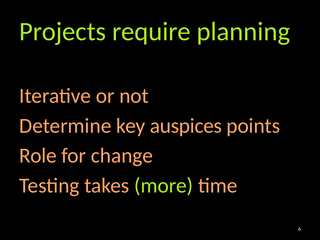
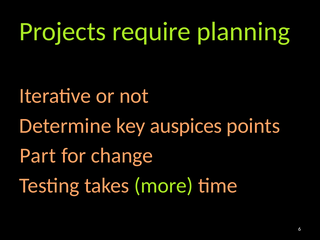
Role: Role -> Part
